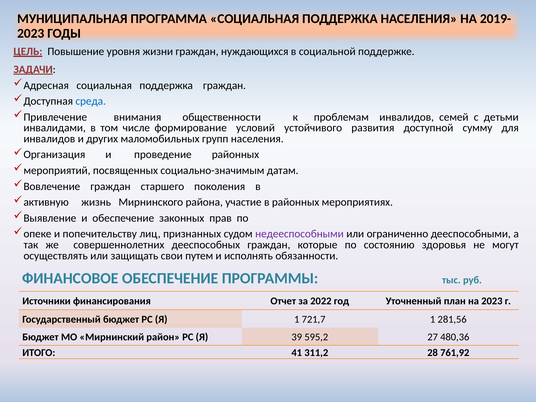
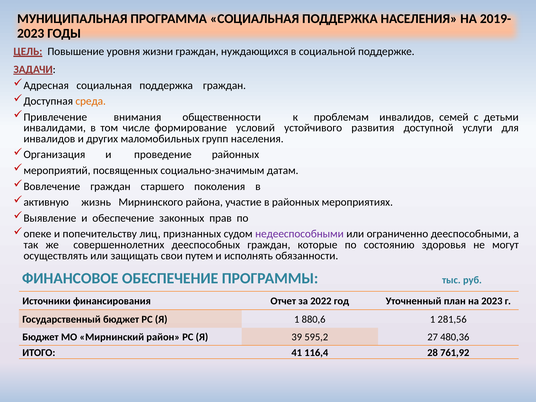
среда colour: blue -> orange
сумму: сумму -> услуги
721,7: 721,7 -> 880,6
311,2: 311,2 -> 116,4
